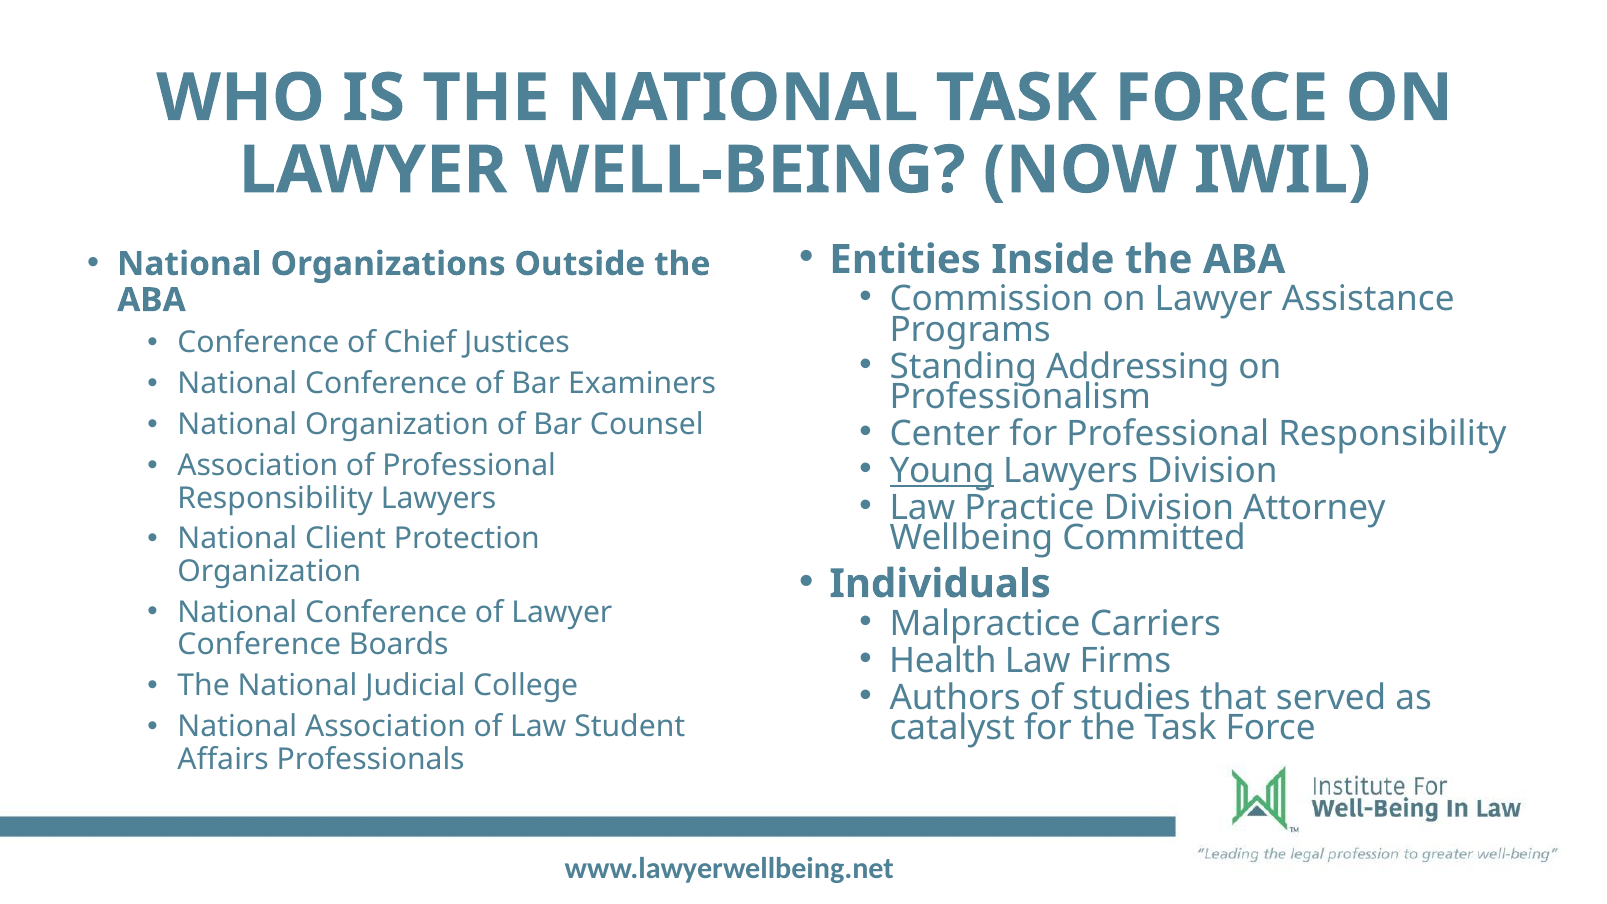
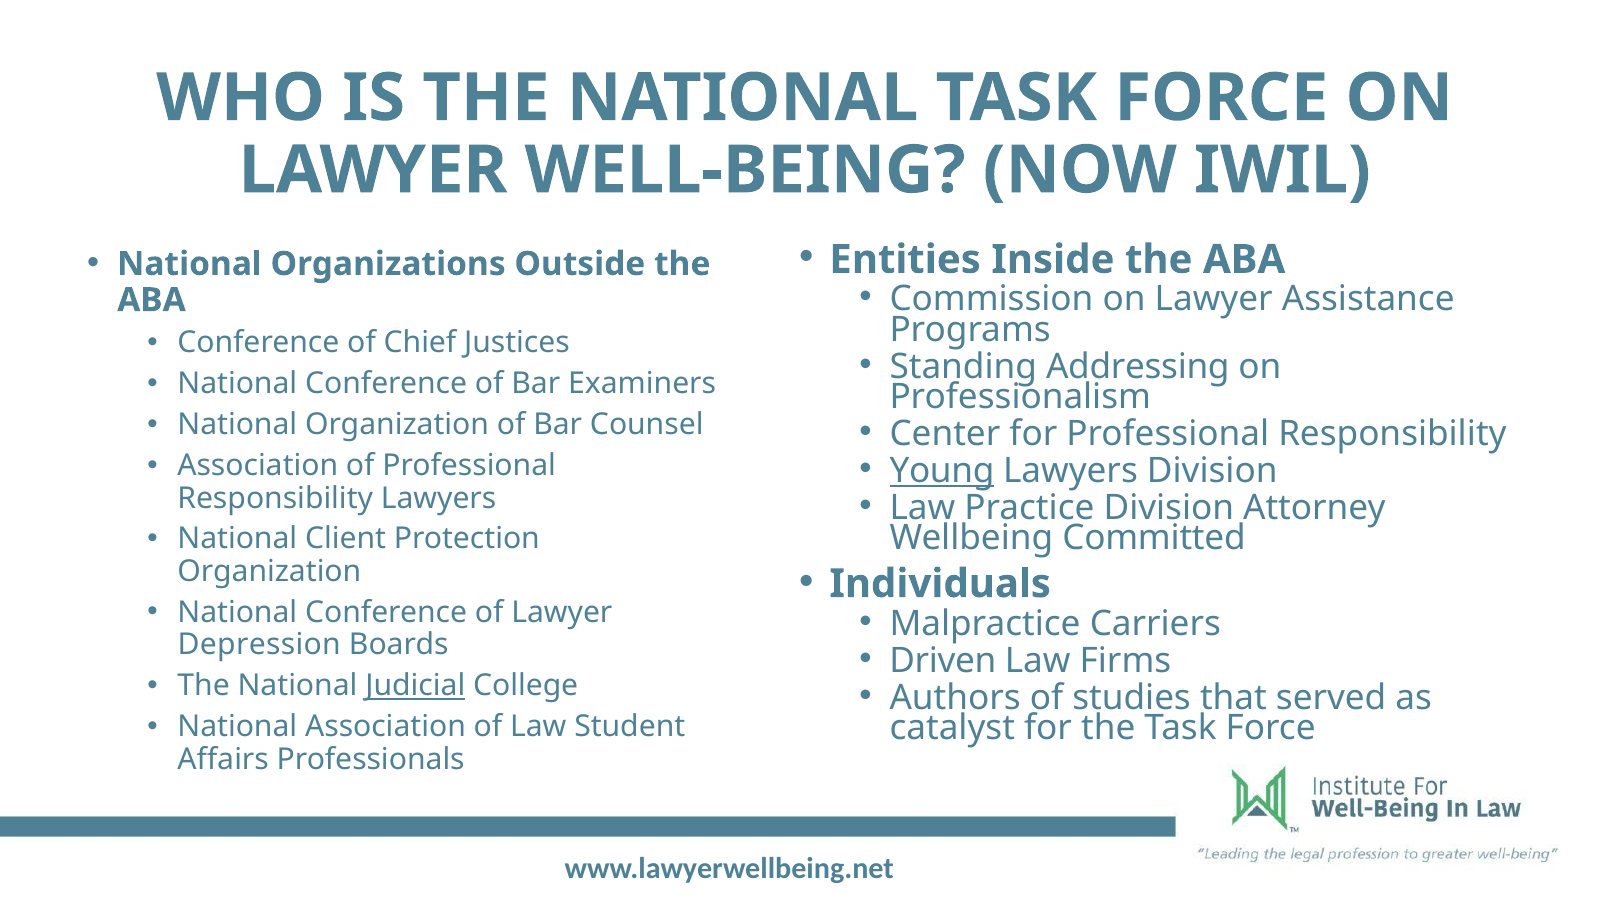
Conference at (259, 645): Conference -> Depression
Health: Health -> Driven
Judicial underline: none -> present
